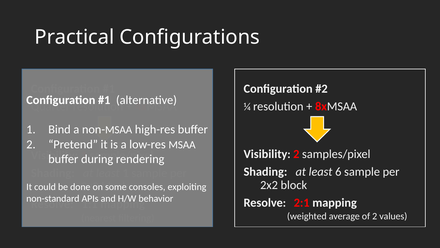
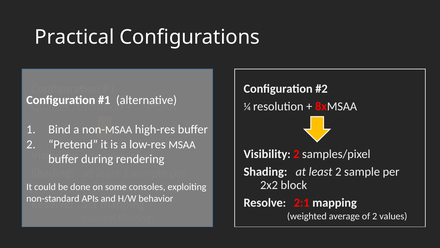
least 6: 6 -> 2
